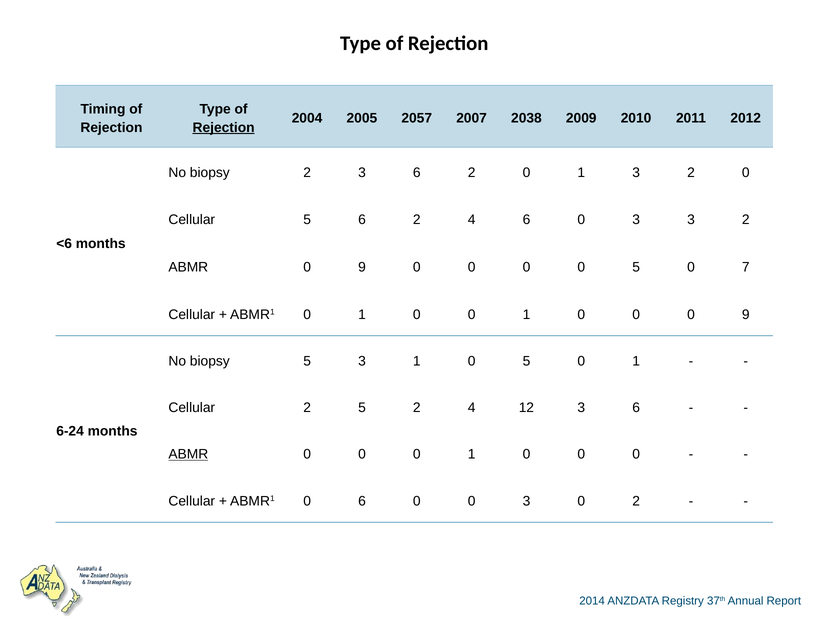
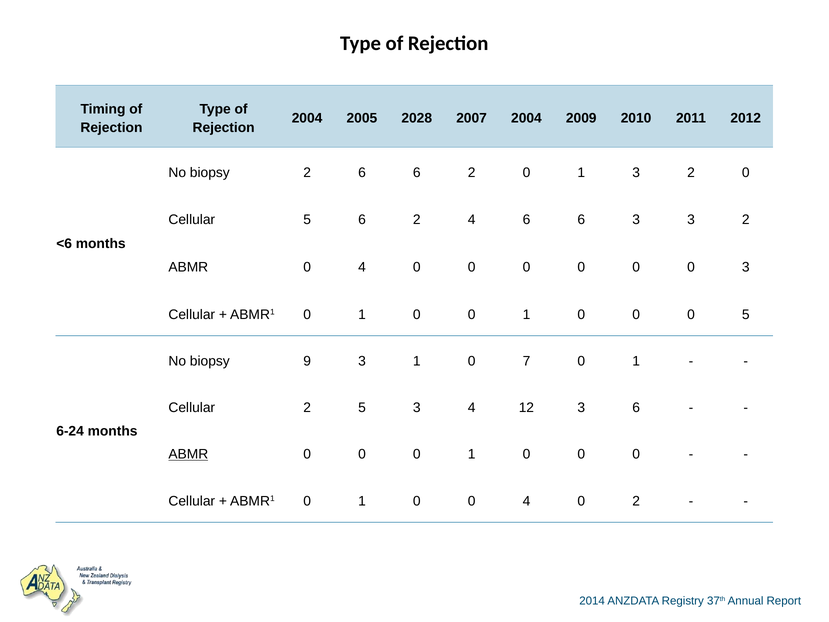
2057: 2057 -> 2028
2007 2038: 2038 -> 2004
Rejection at (224, 128) underline: present -> none
2 3: 3 -> 6
4 6 0: 0 -> 6
ABMR 0 9: 9 -> 4
5 at (636, 267): 5 -> 0
0 7: 7 -> 3
0 0 9: 9 -> 5
biopsy 5: 5 -> 9
1 0 5: 5 -> 7
5 2: 2 -> 3
6 at (362, 501): 6 -> 1
0 0 3: 3 -> 4
